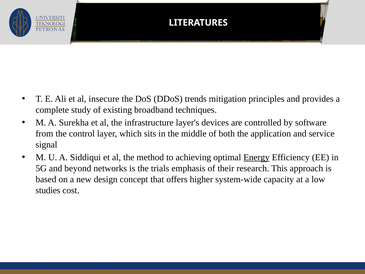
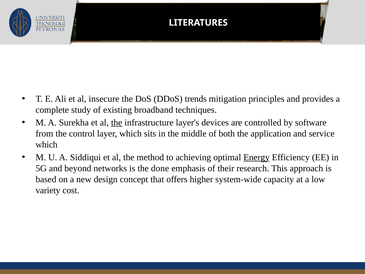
the at (117, 123) underline: none -> present
signal at (46, 144): signal -> which
trials: trials -> done
studies: studies -> variety
